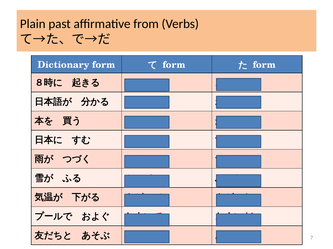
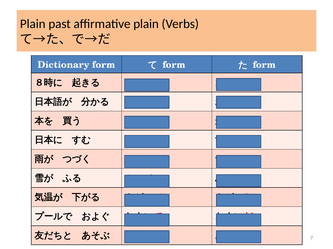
affirmative from: from -> plain
